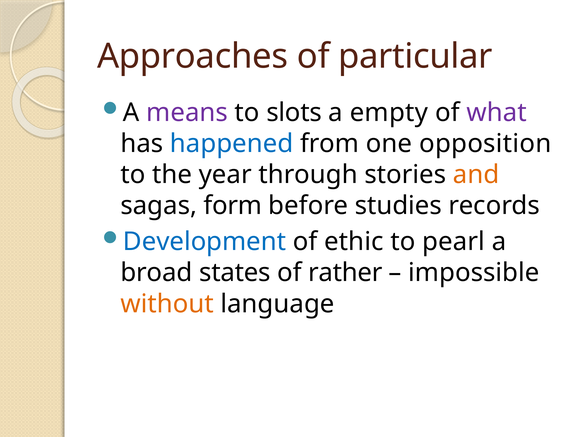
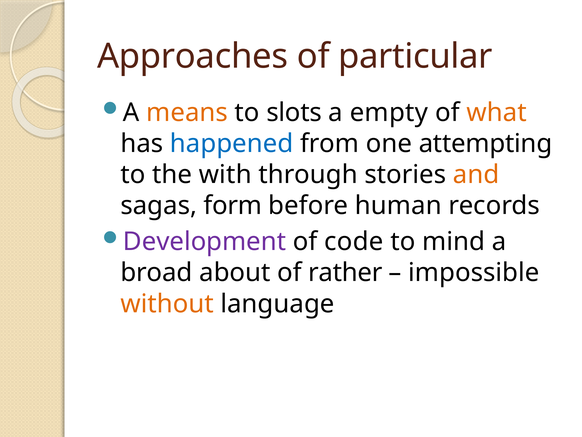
means colour: purple -> orange
what colour: purple -> orange
opposition: opposition -> attempting
year: year -> with
studies: studies -> human
Development colour: blue -> purple
ethic: ethic -> code
pearl: pearl -> mind
states: states -> about
